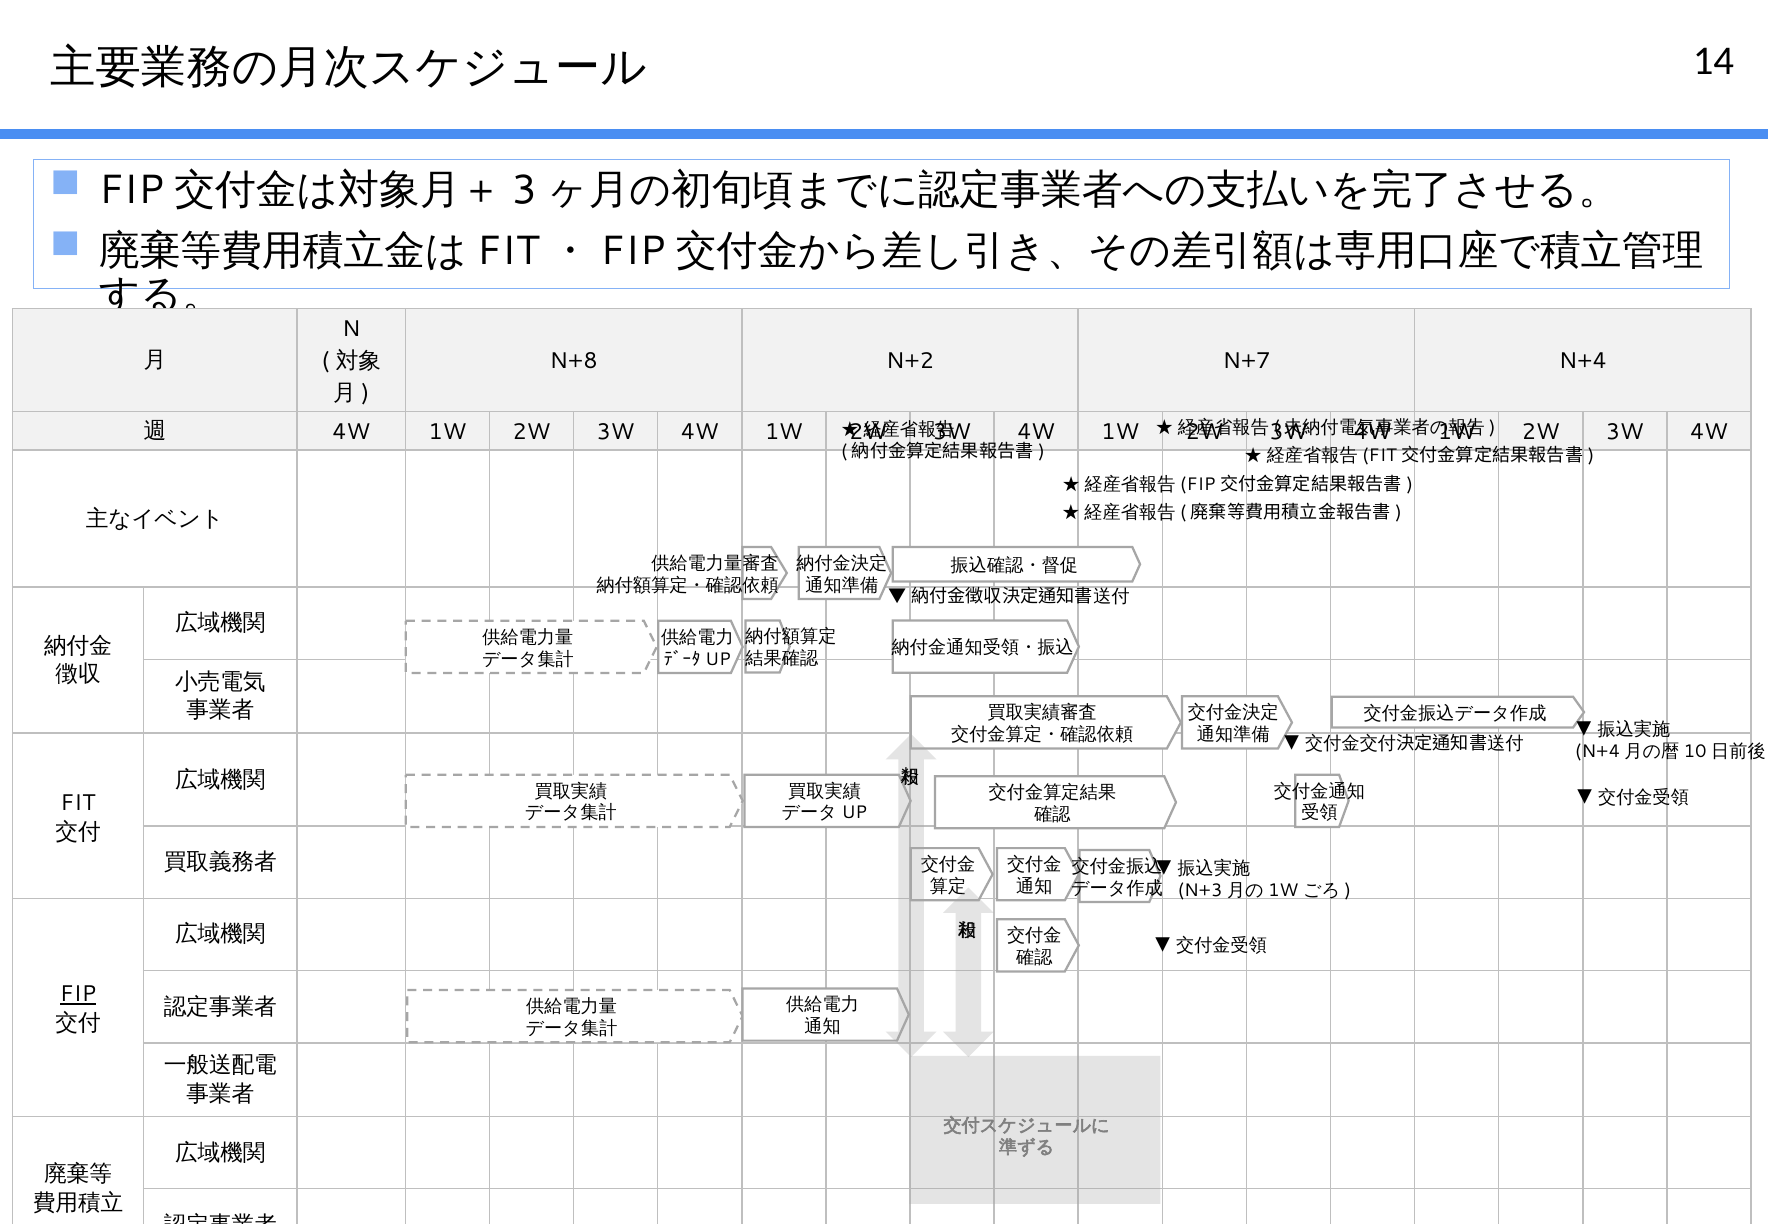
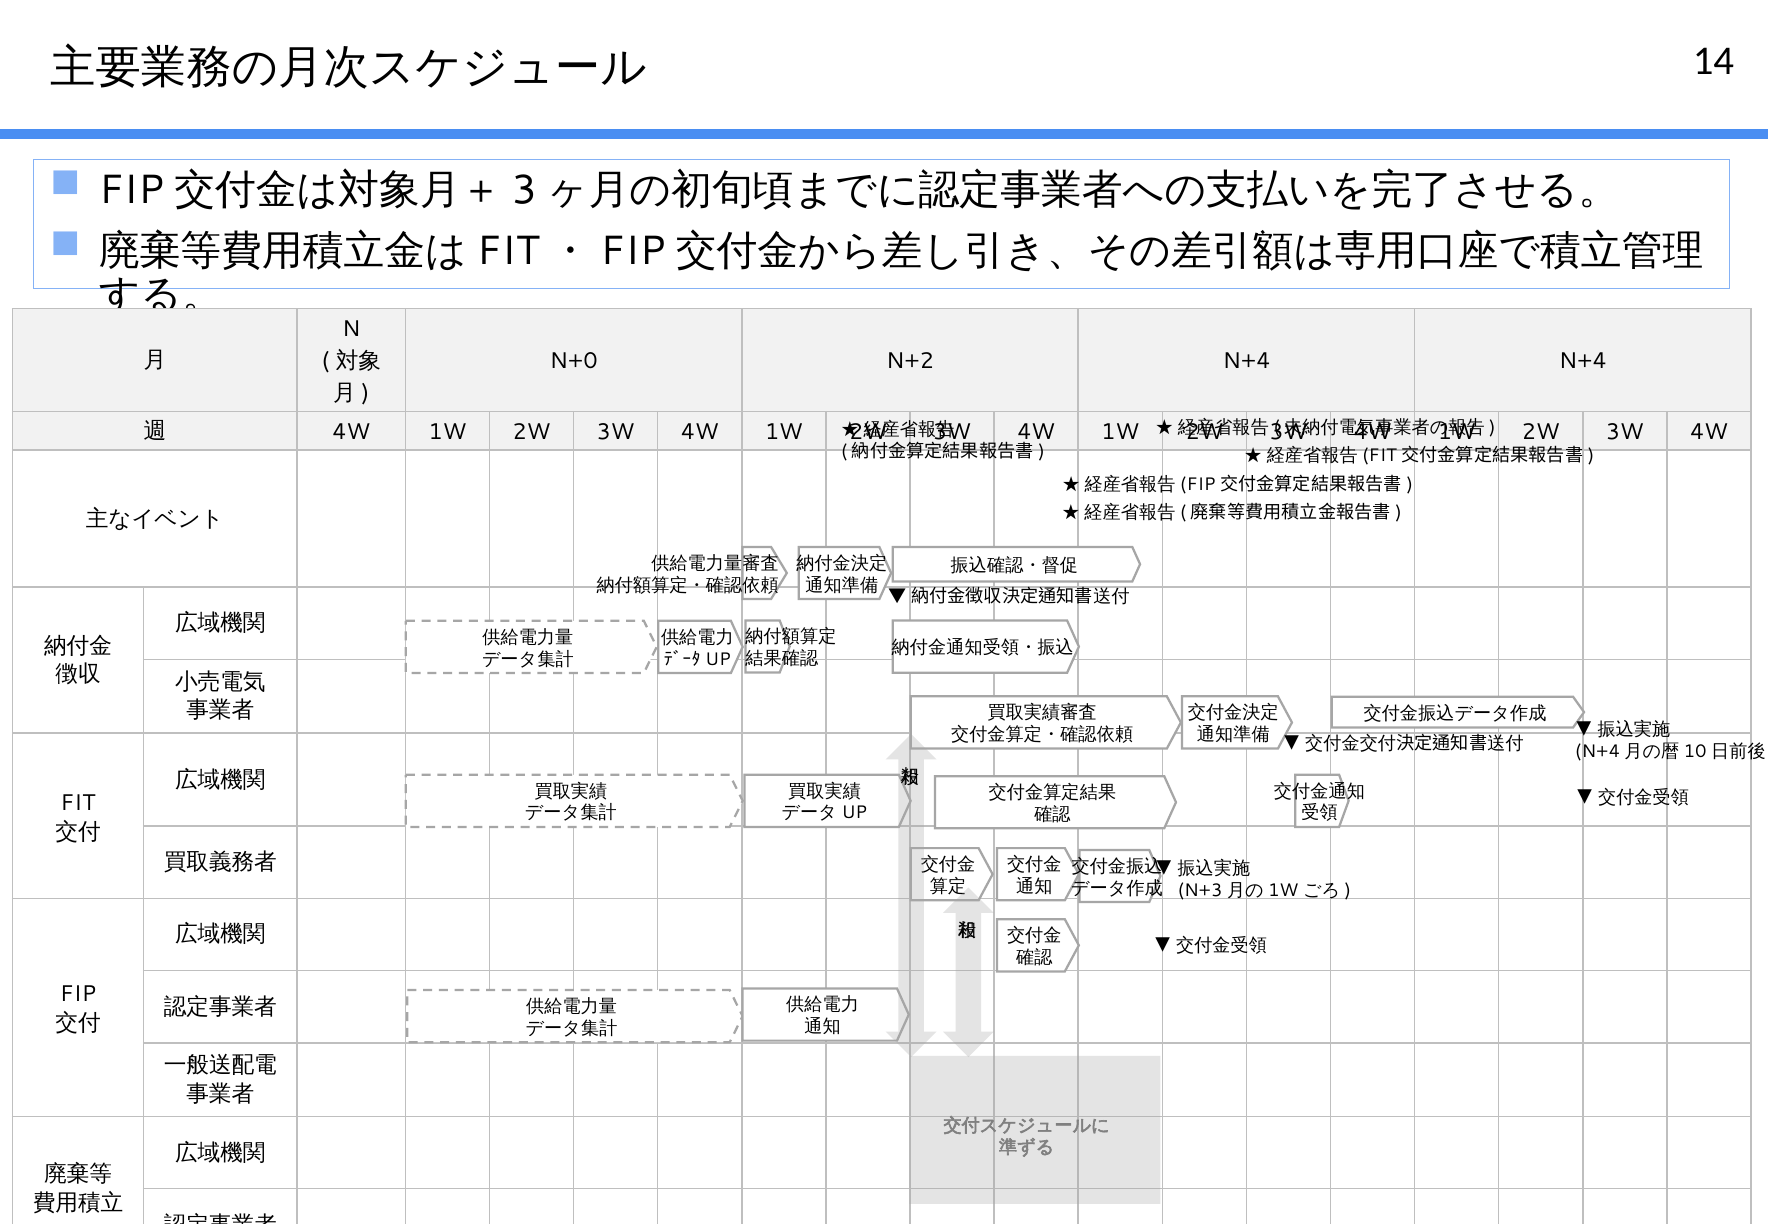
N+8: N+8 -> N+0
N+2 N+7: N+7 -> N+4
FIP underline: present -> none
